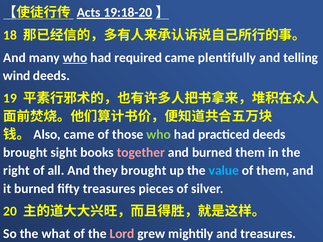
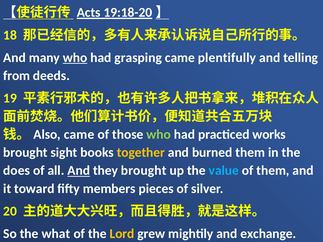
required: required -> grasping
wind: wind -> from
practiced deeds: deeds -> works
together colour: pink -> yellow
right: right -> does
And at (79, 171) underline: none -> present
it burned: burned -> toward
fifty treasures: treasures -> members
Lord colour: pink -> yellow
and treasures: treasures -> exchange
